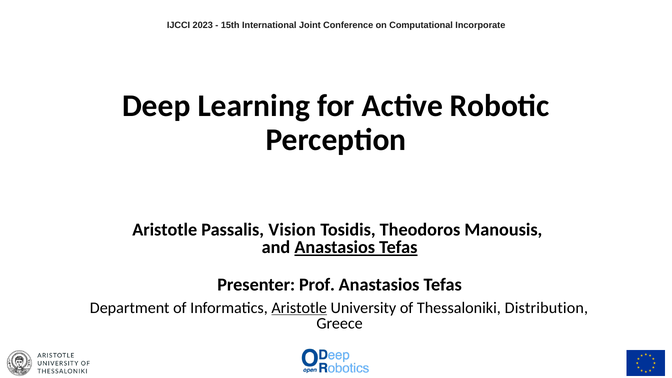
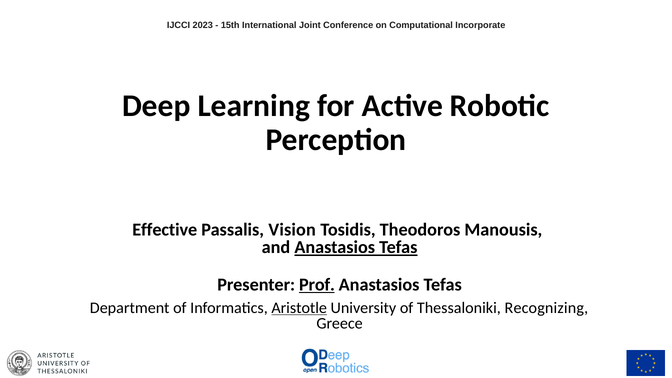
Aristotle at (165, 230): Aristotle -> Effective
Prof underline: none -> present
Distribution: Distribution -> Recognizing
